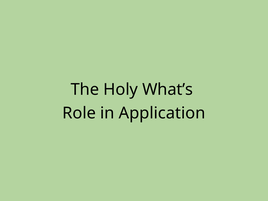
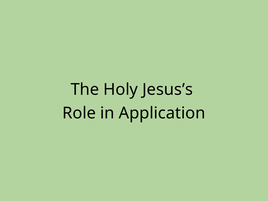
What’s: What’s -> Jesus’s
